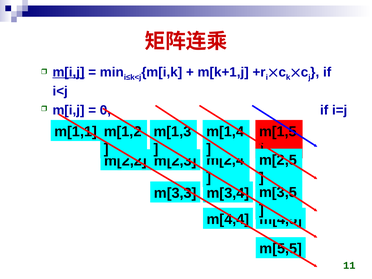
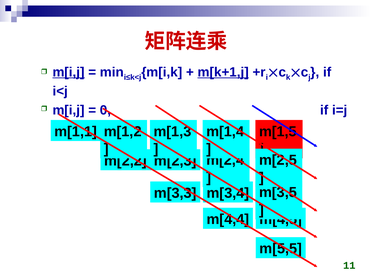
m[k+1,j underline: none -> present
